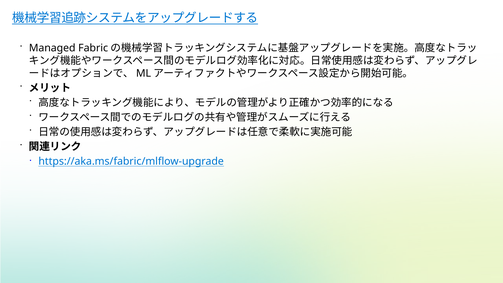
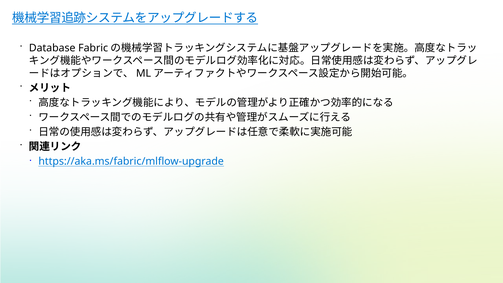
Managed: Managed -> Database
